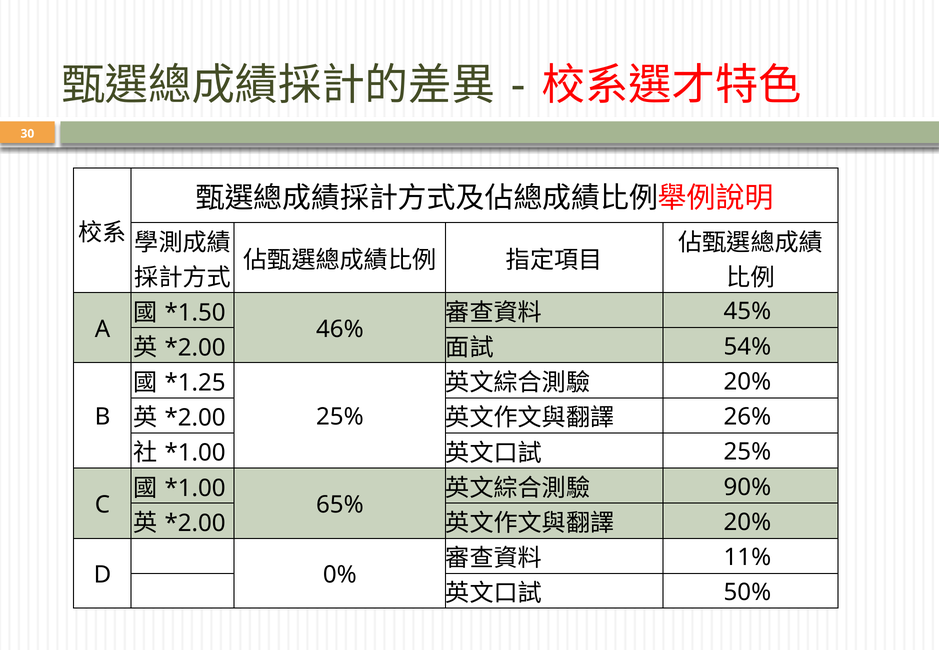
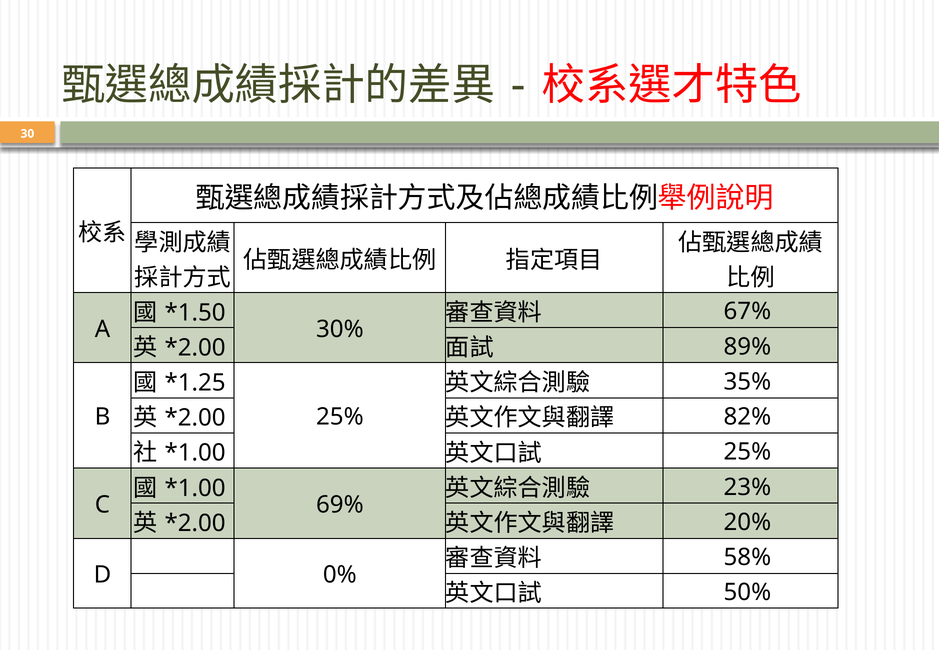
45%: 45% -> 67%
46%: 46% -> 30%
54%: 54% -> 89%
20% at (747, 382): 20% -> 35%
26%: 26% -> 82%
90%: 90% -> 23%
65%: 65% -> 69%
11%: 11% -> 58%
